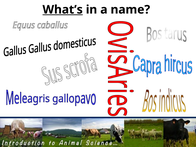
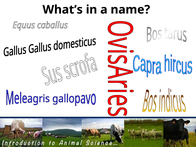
What’s underline: present -> none
